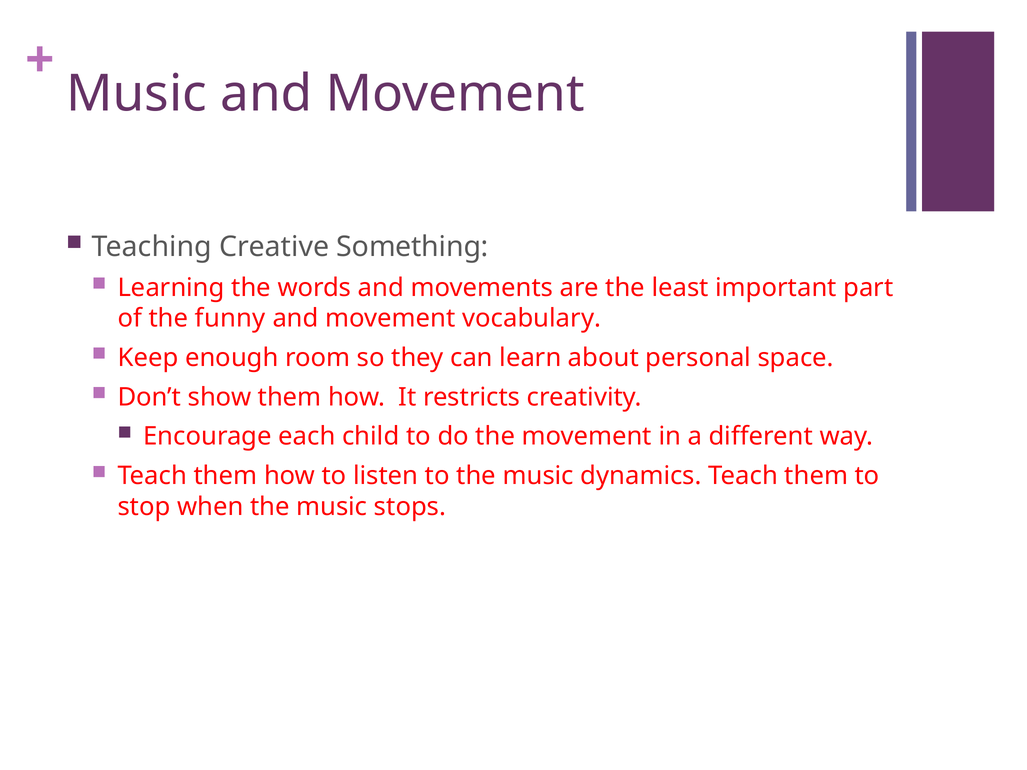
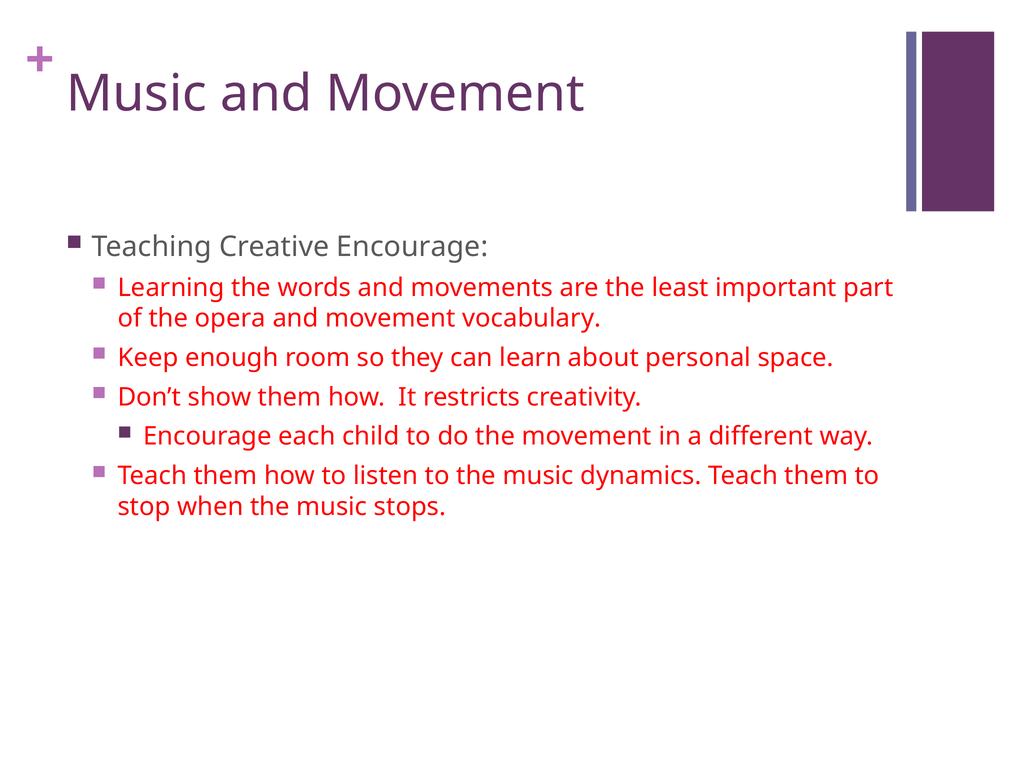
Creative Something: Something -> Encourage
funny: funny -> opera
